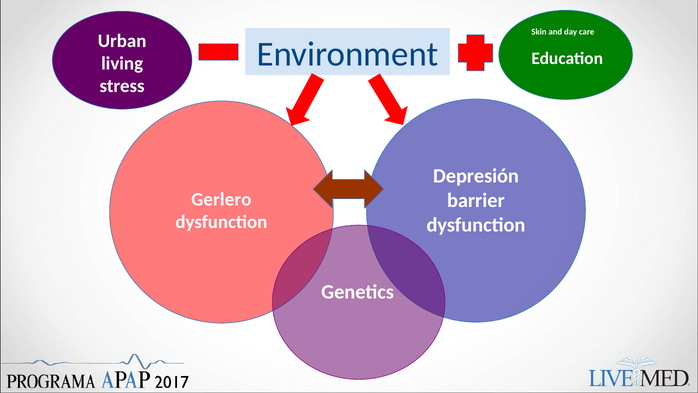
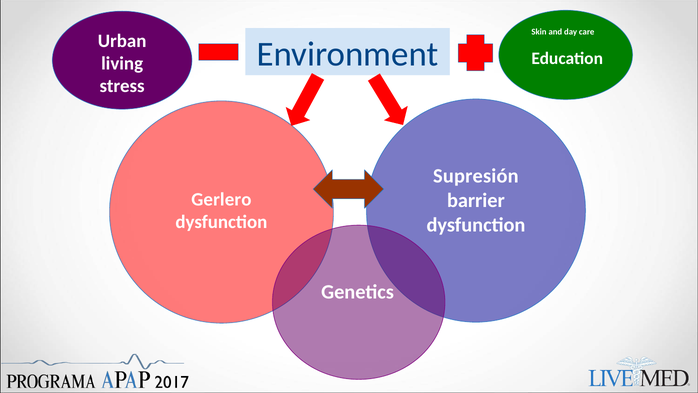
Depresión: Depresión -> Supresión
